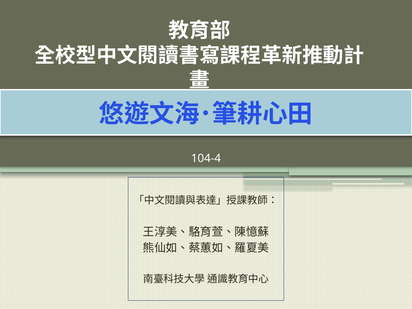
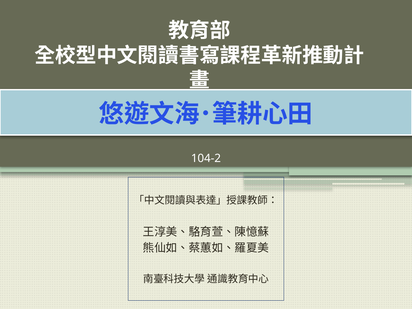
104-4: 104-4 -> 104-2
